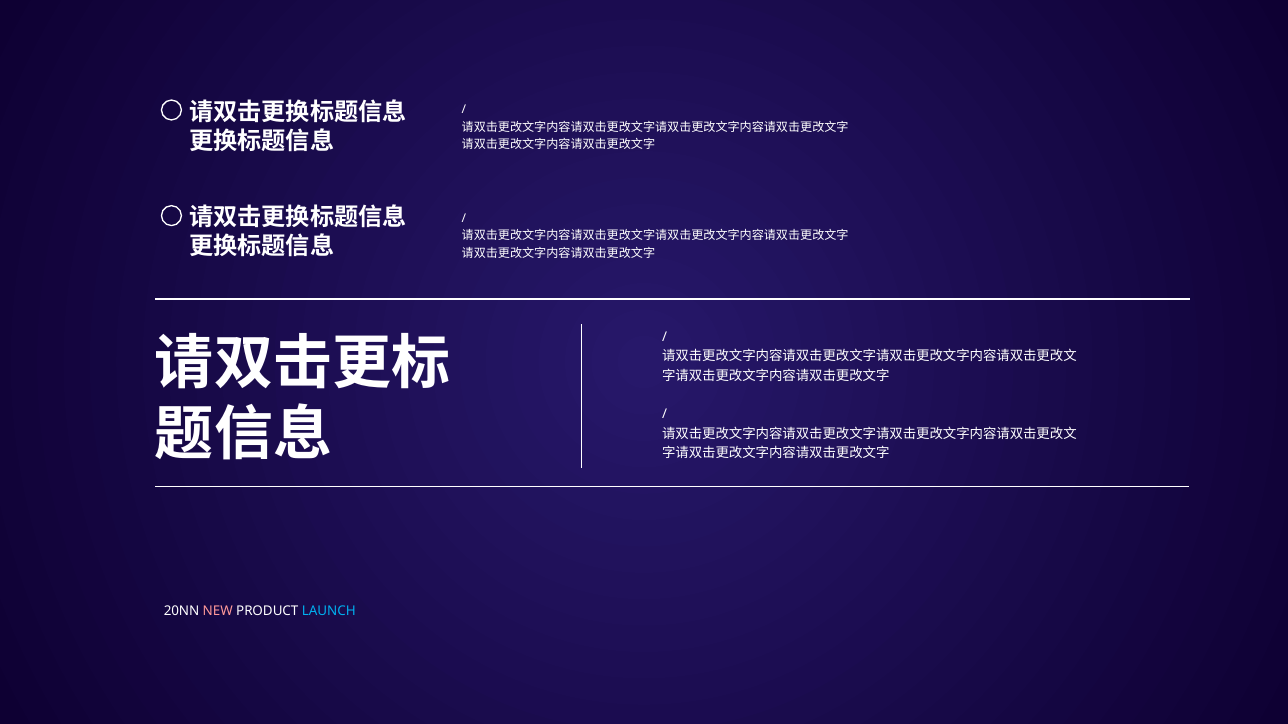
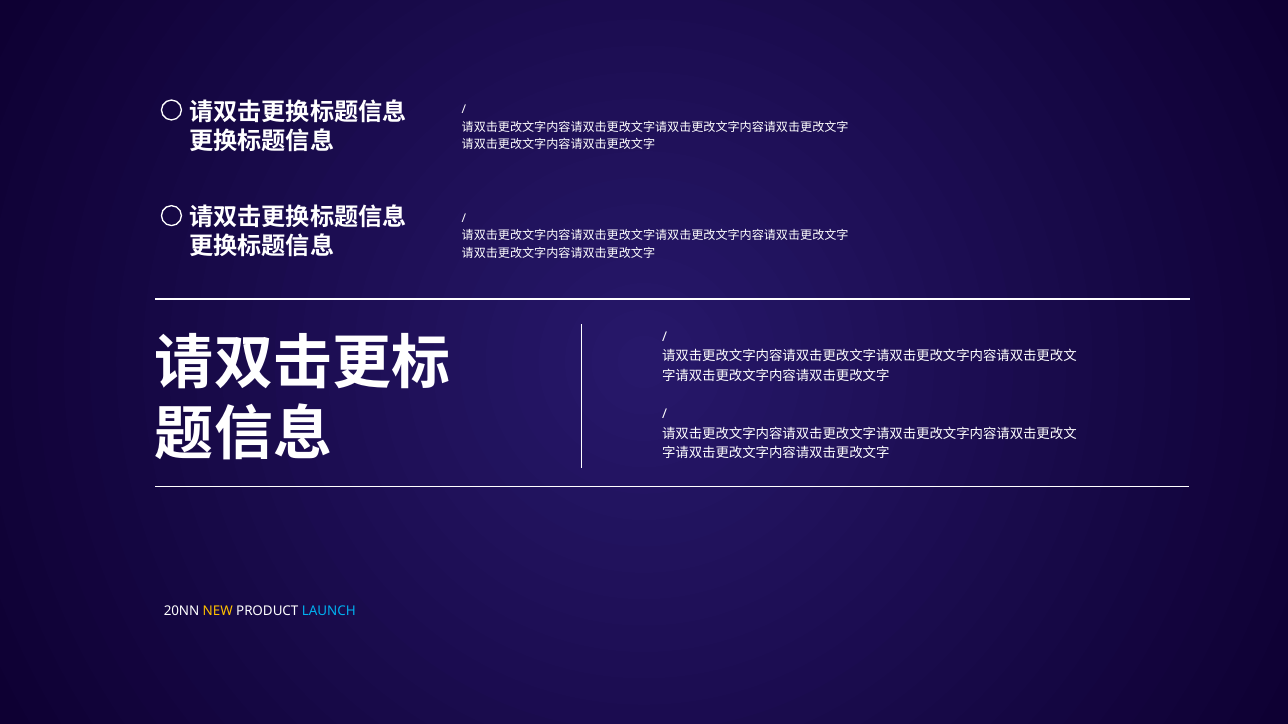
NEW colour: pink -> yellow
